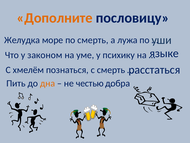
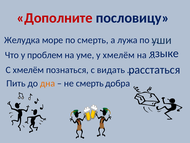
Дополните colour: orange -> red
законом: законом -> проблем
у психику: психику -> хмелём
с смерть: смерть -> видать
не честью: честью -> смерть
